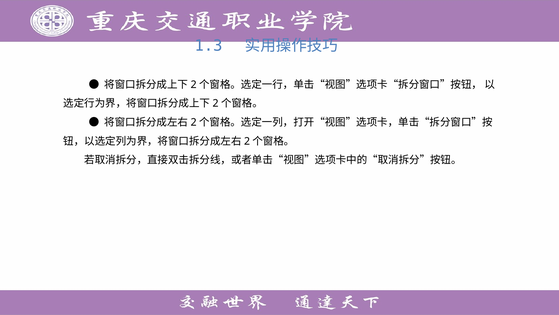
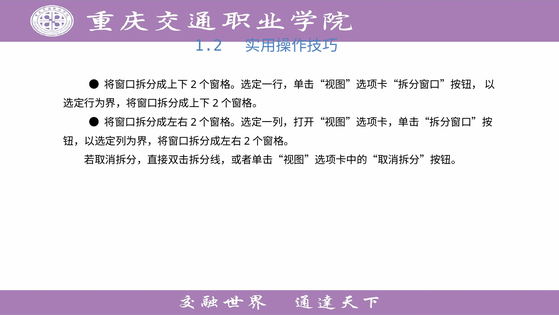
1.3: 1.3 -> 1.2
